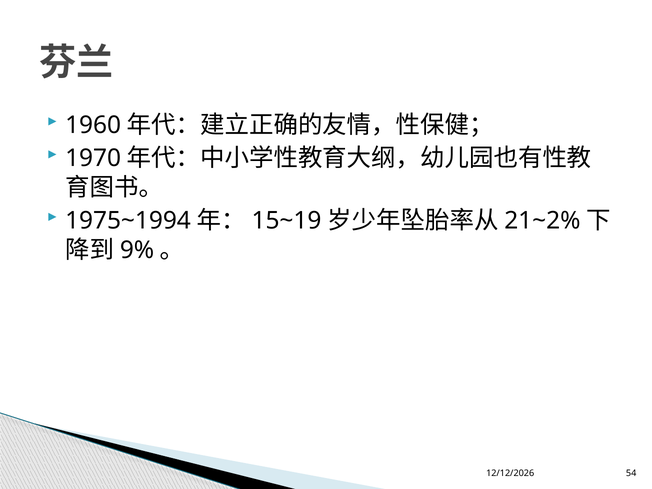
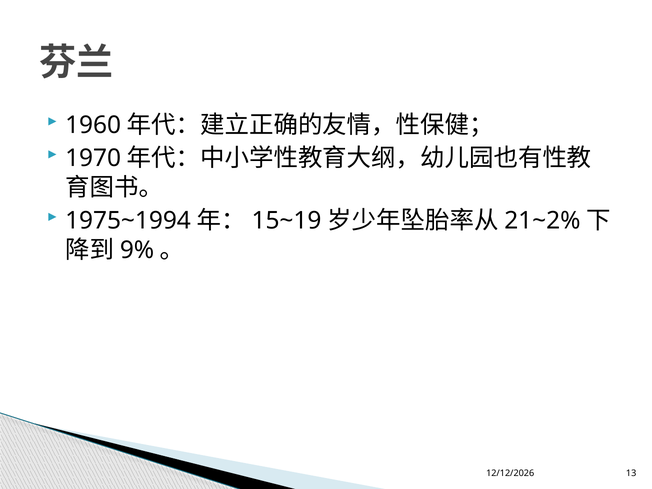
54: 54 -> 13
